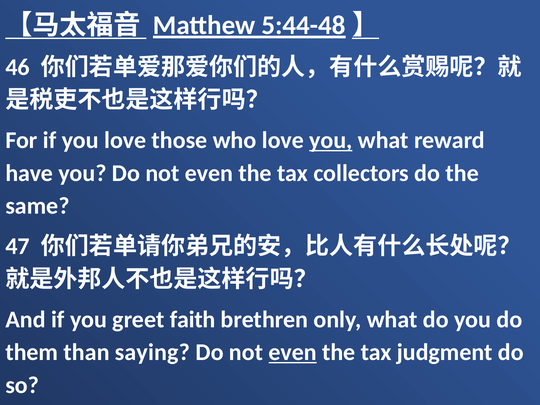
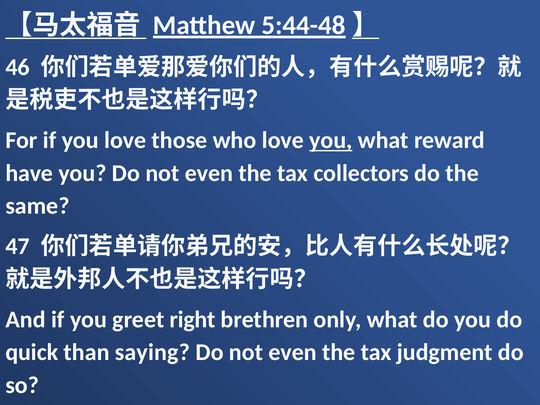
faith: faith -> right
them: them -> quick
even at (293, 352) underline: present -> none
